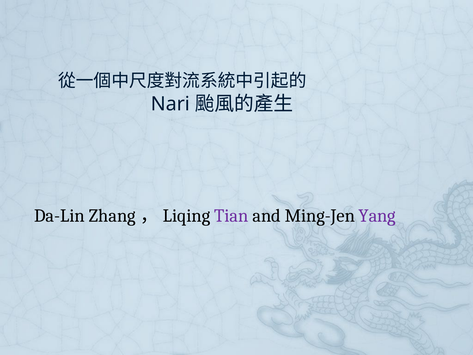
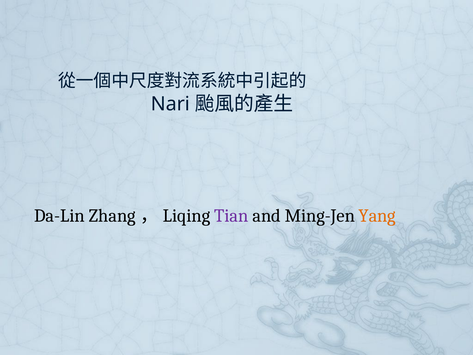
Yang colour: purple -> orange
